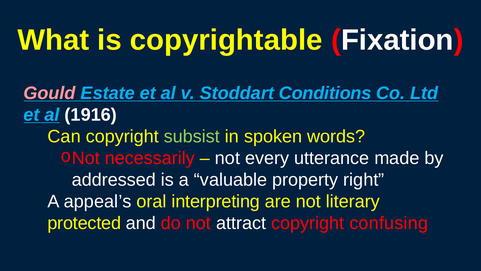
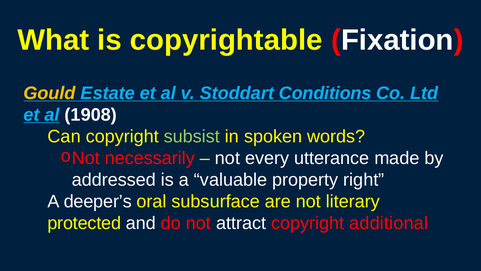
Gould colour: pink -> yellow
1916: 1916 -> 1908
appeal’s: appeal’s -> deeper’s
interpreting: interpreting -> subsurface
confusing: confusing -> additional
